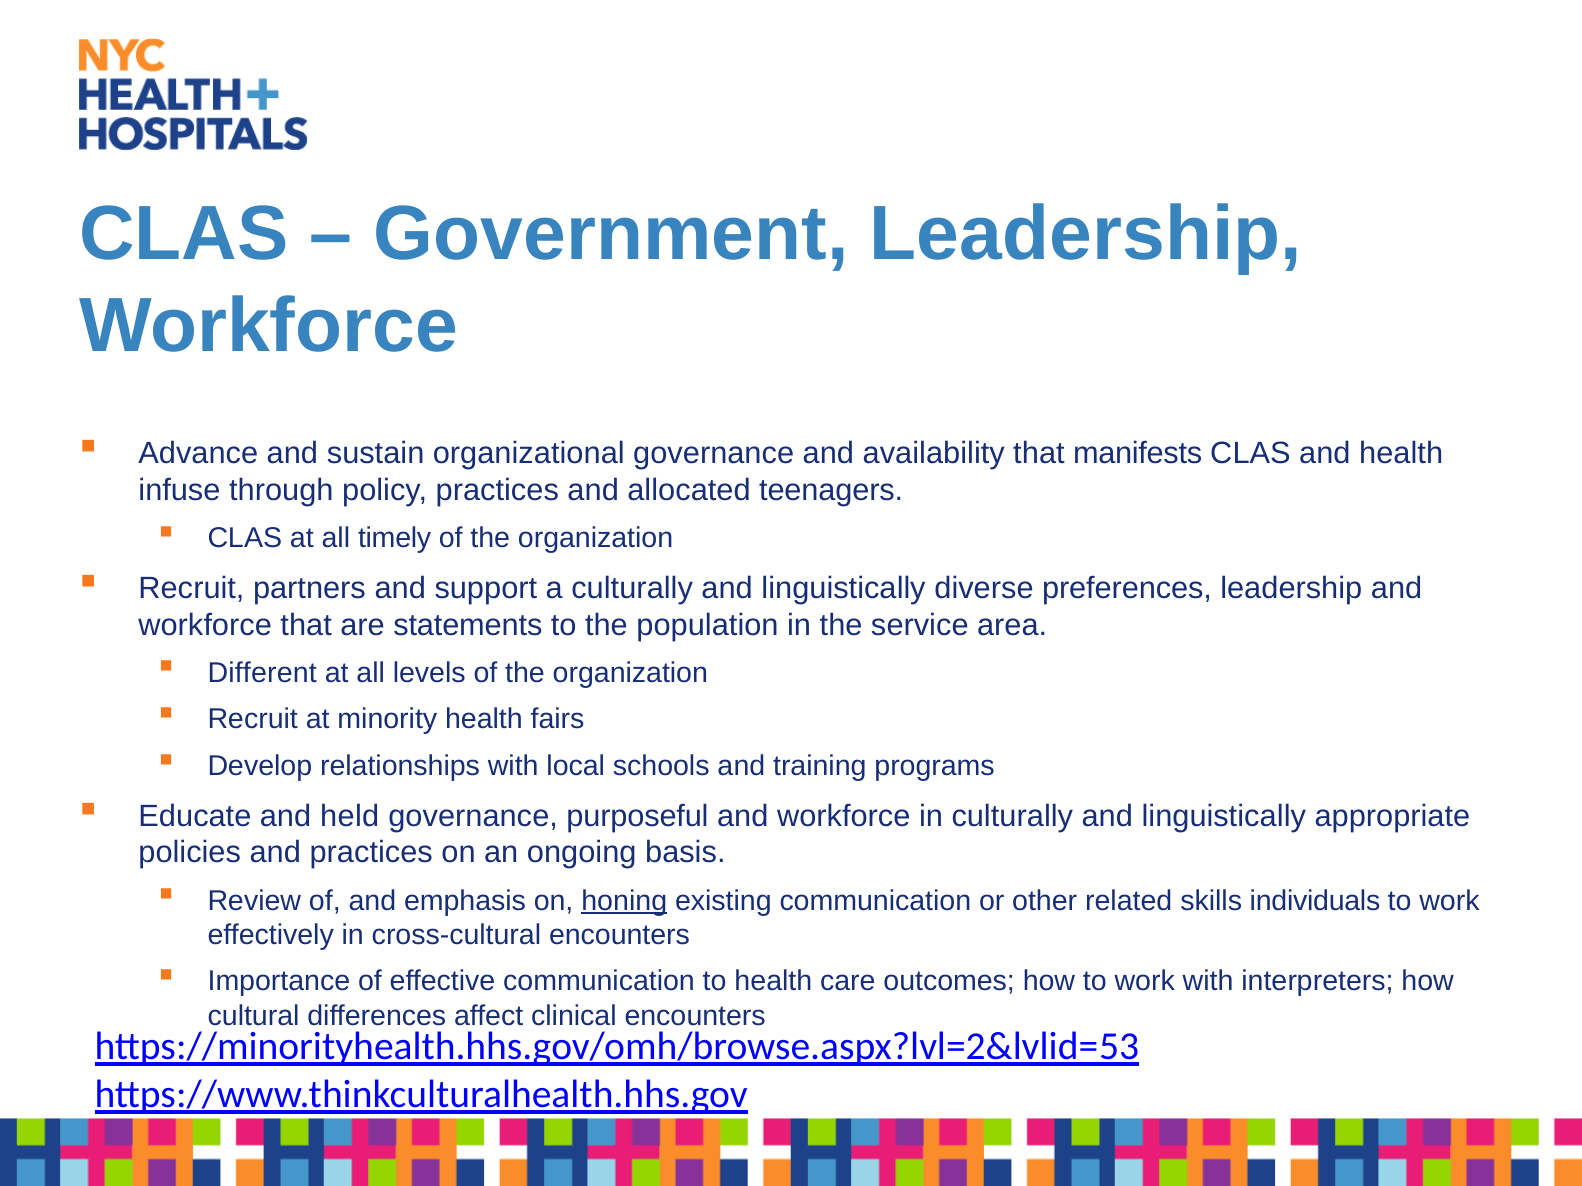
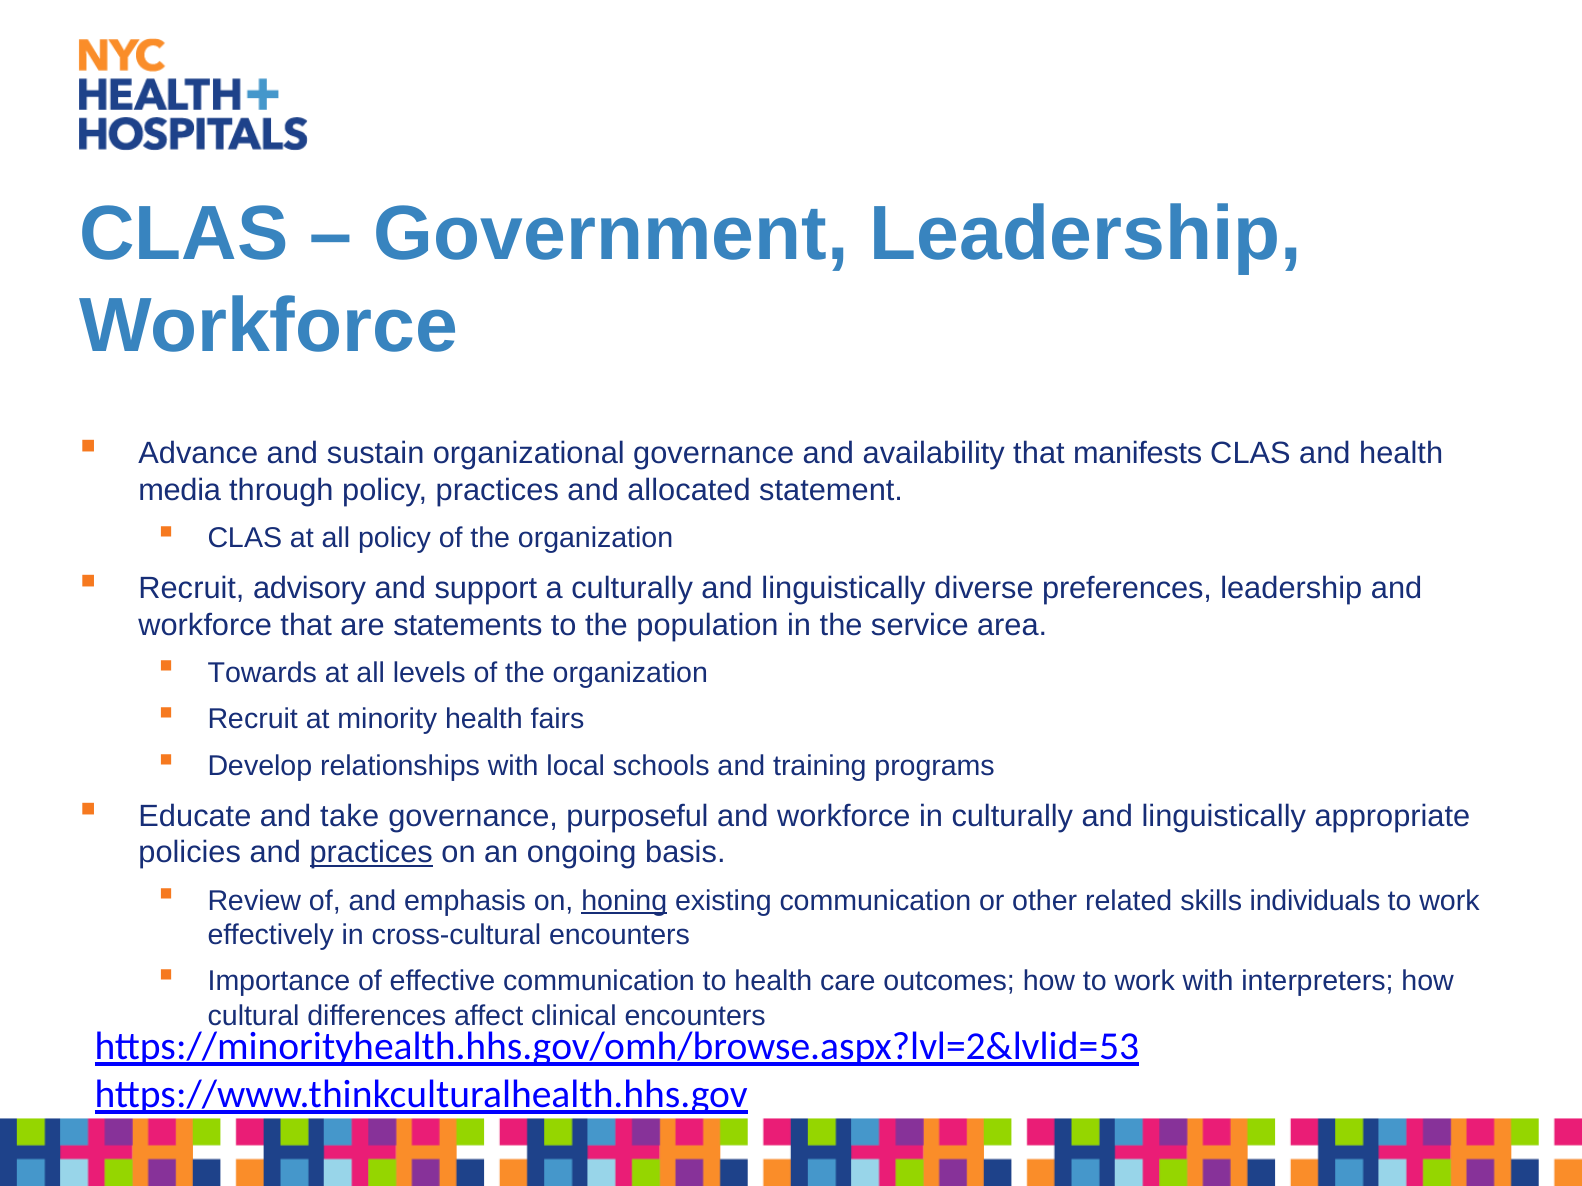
infuse: infuse -> media
teenagers: teenagers -> statement
all timely: timely -> policy
partners: partners -> advisory
Different: Different -> Towards
held: held -> take
practices at (371, 853) underline: none -> present
